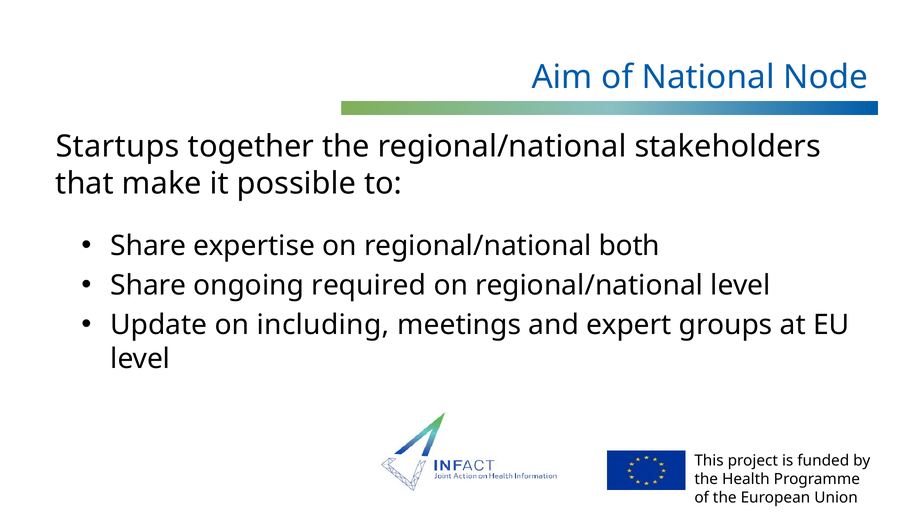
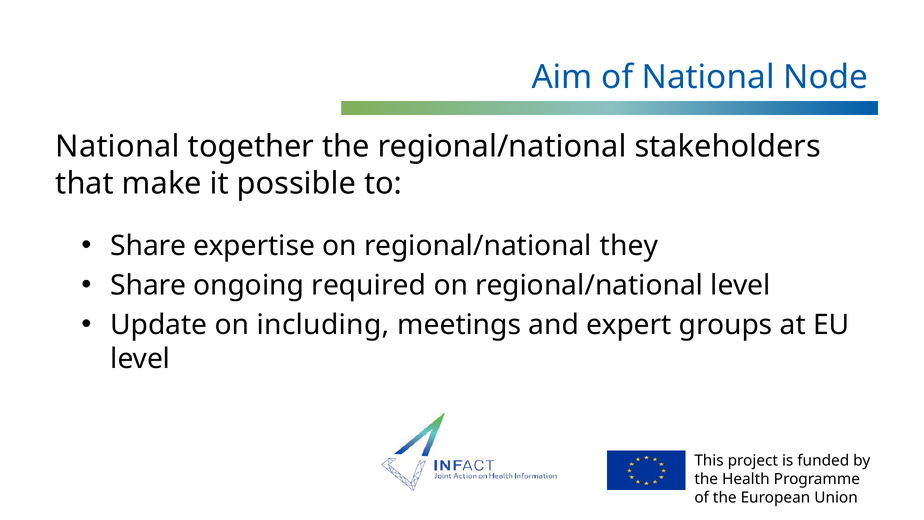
Startups at (118, 147): Startups -> National
both: both -> they
